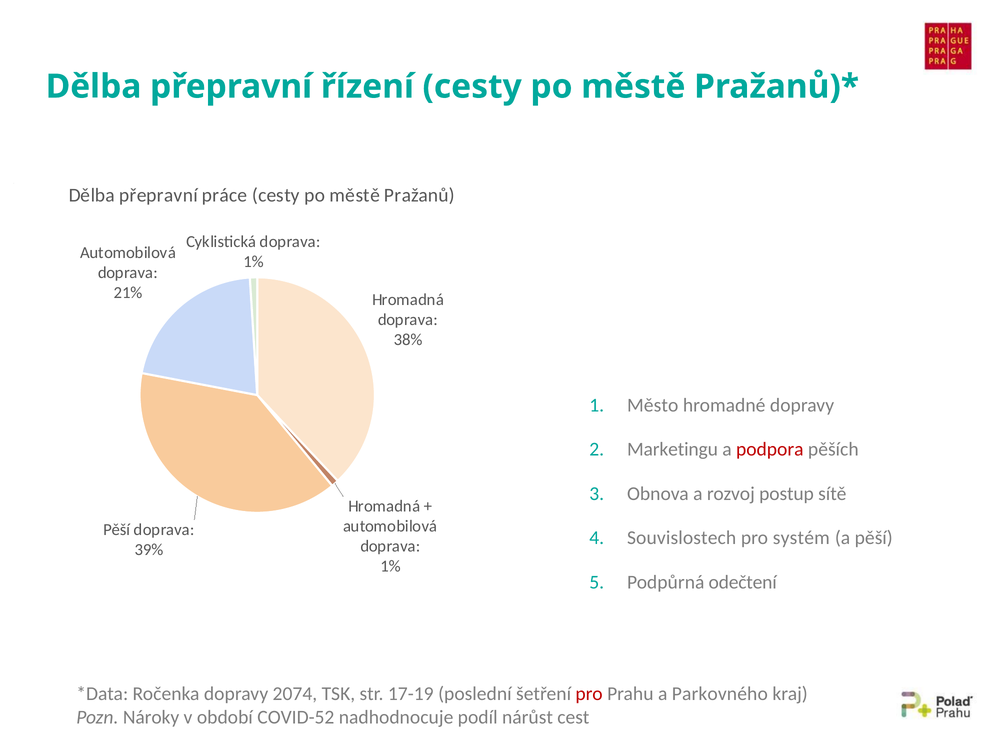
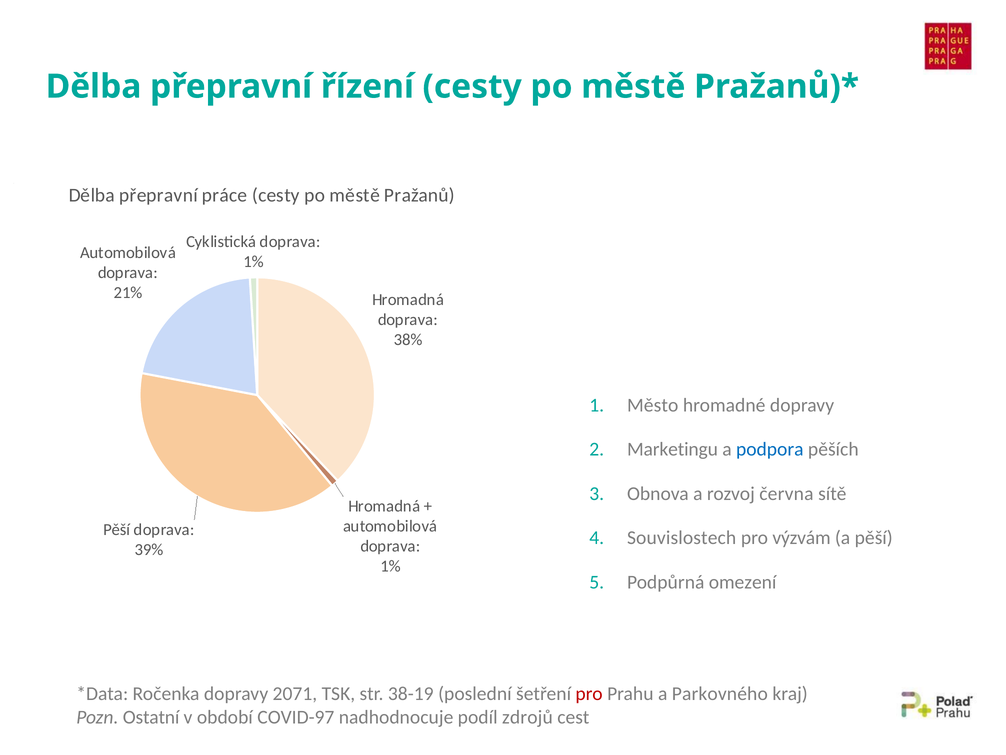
podpora colour: red -> blue
postup: postup -> června
systém: systém -> výzvám
odečtení: odečtení -> omezení
2074: 2074 -> 2071
17-19: 17-19 -> 38-19
Nároky: Nároky -> Ostatní
COVID-52: COVID-52 -> COVID-97
nárůst: nárůst -> zdrojů
